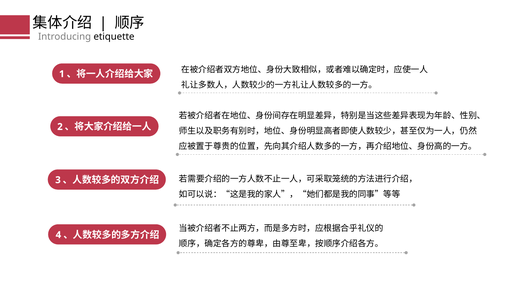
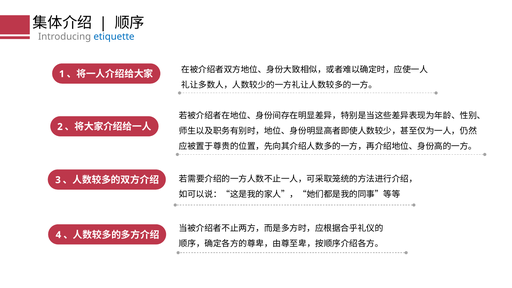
etiquette colour: black -> blue
